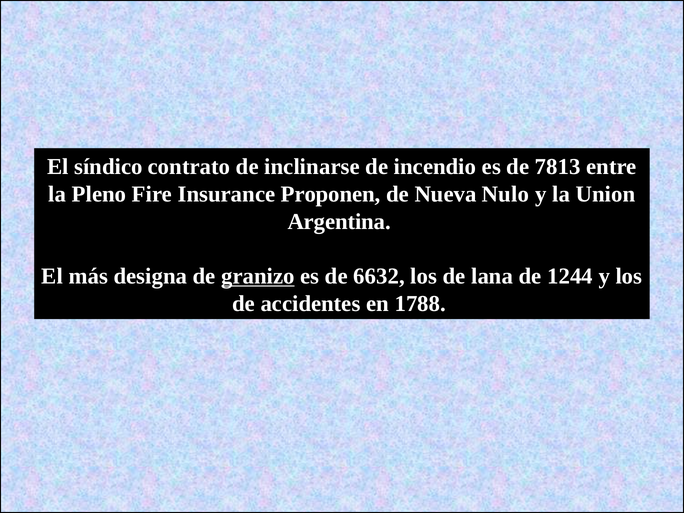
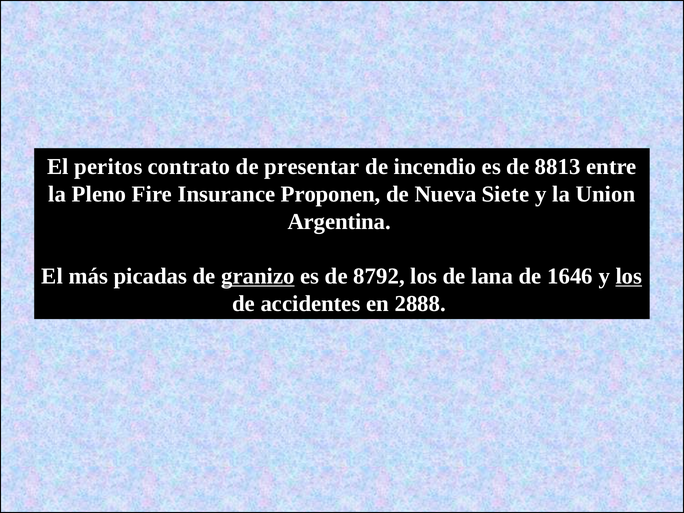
síndico: síndico -> peritos
inclinarse: inclinarse -> presentar
7813: 7813 -> 8813
Nulo: Nulo -> Siete
designa: designa -> picadas
6632: 6632 -> 8792
1244: 1244 -> 1646
los at (629, 276) underline: none -> present
1788: 1788 -> 2888
